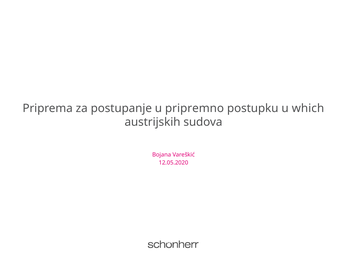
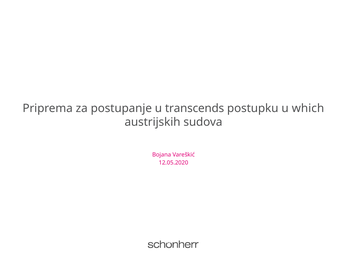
pripremno: pripremno -> transcends
